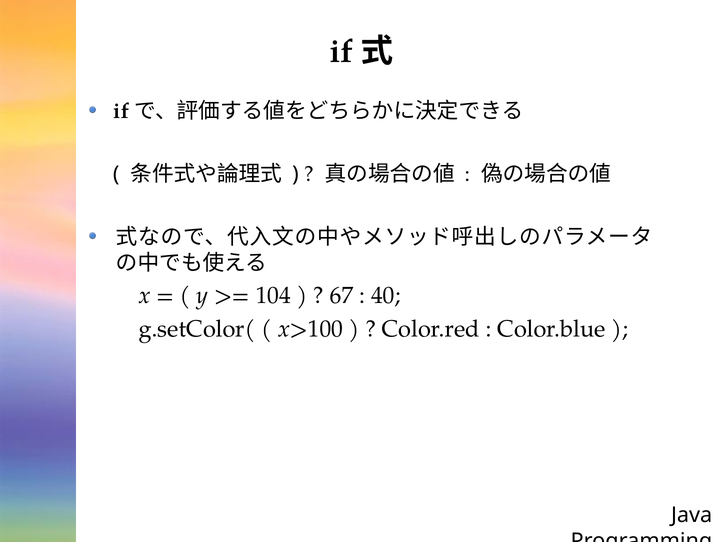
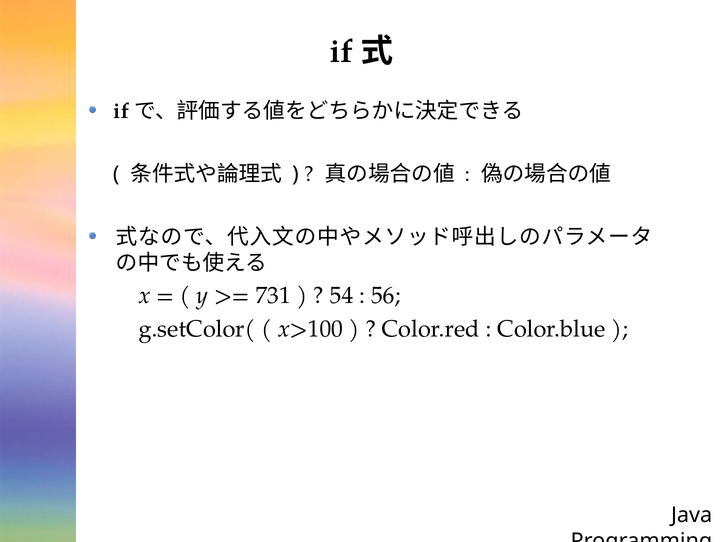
104: 104 -> 731
67: 67 -> 54
40: 40 -> 56
